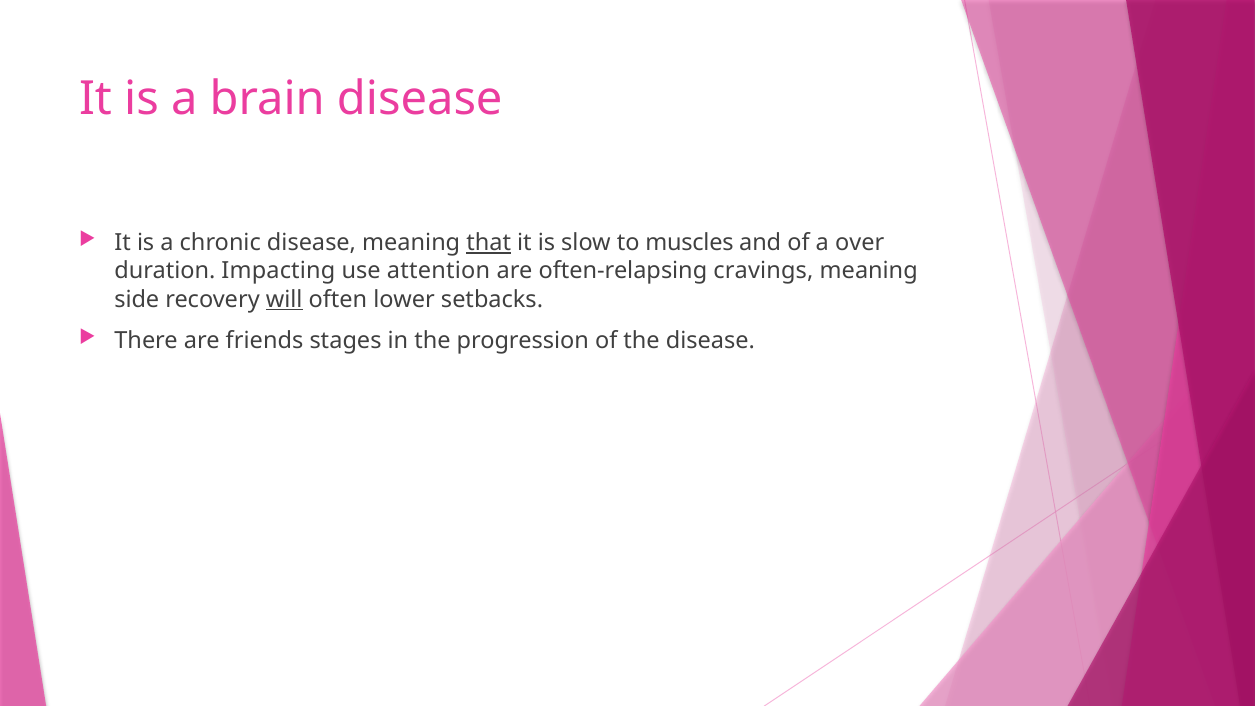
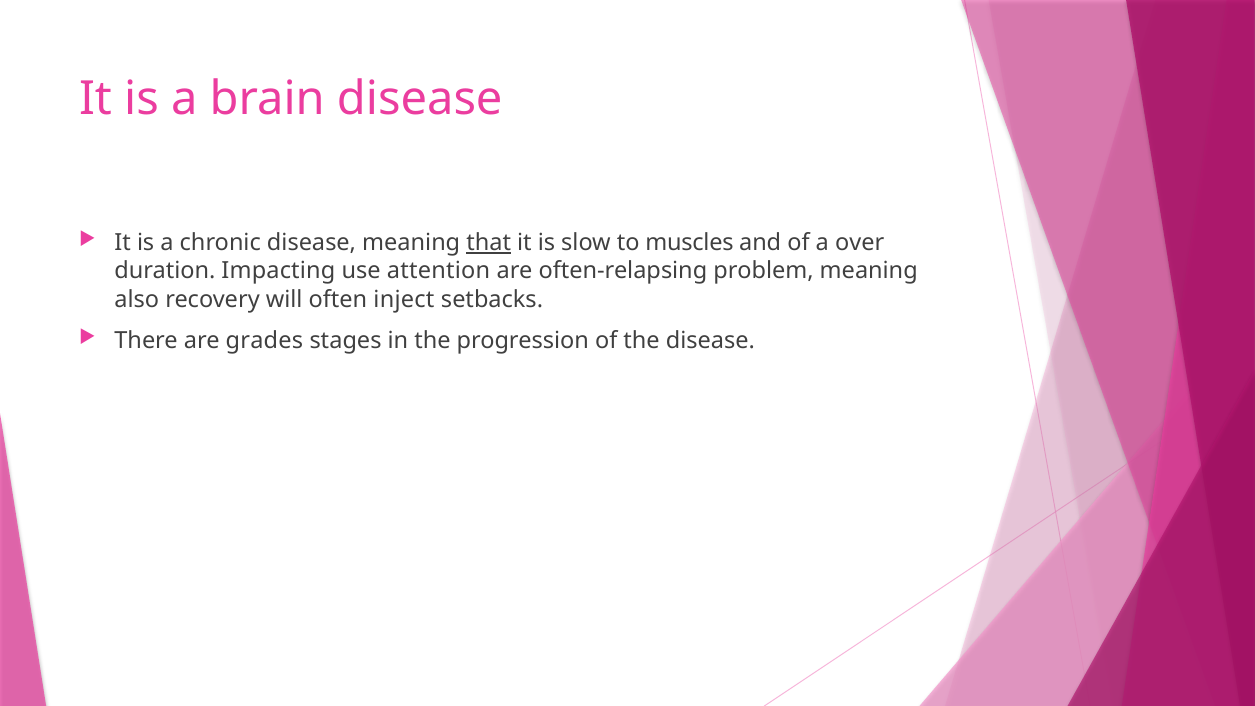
cravings: cravings -> problem
side: side -> also
will underline: present -> none
lower: lower -> inject
friends: friends -> grades
